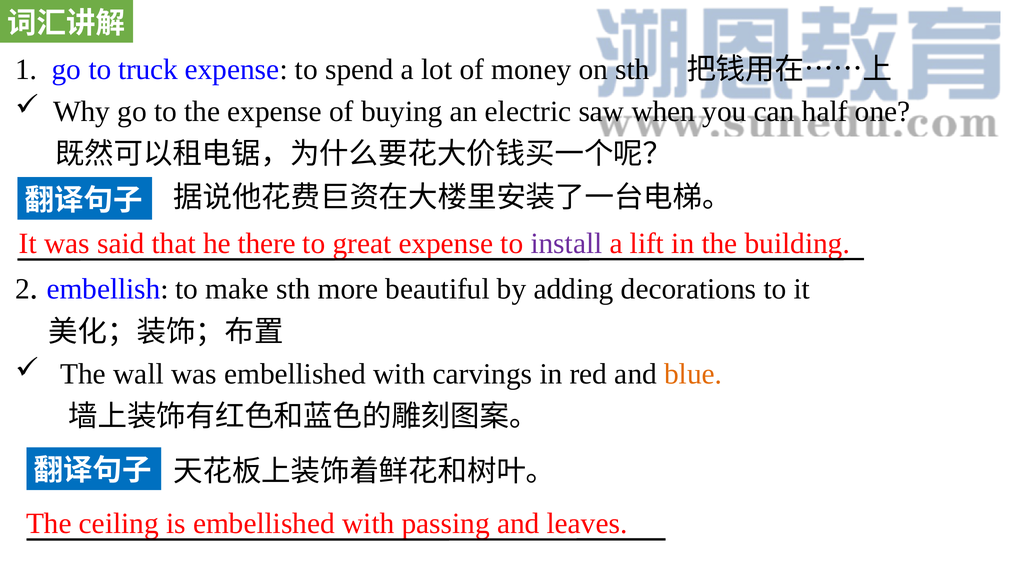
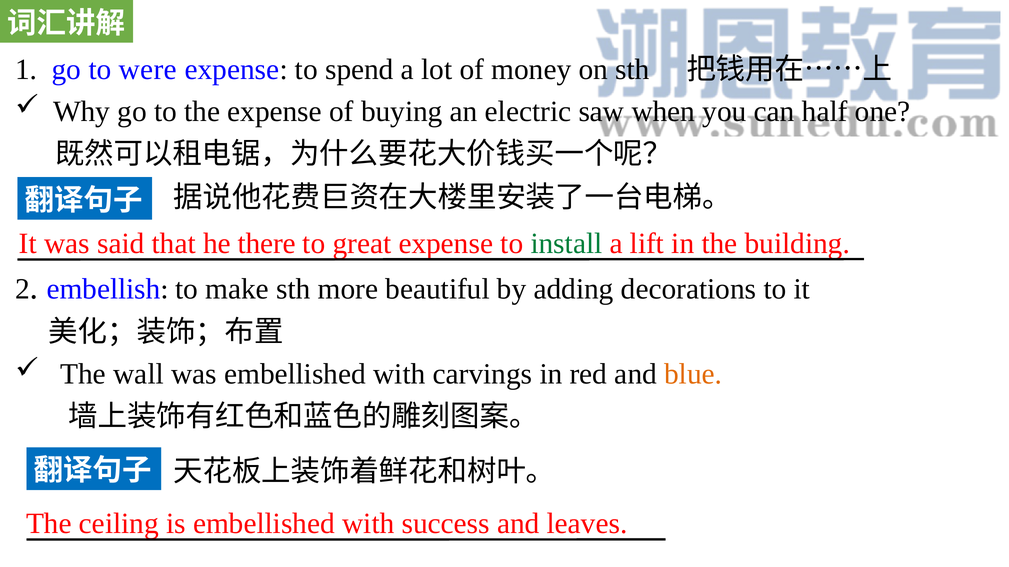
truck: truck -> were
install colour: purple -> green
passing: passing -> success
